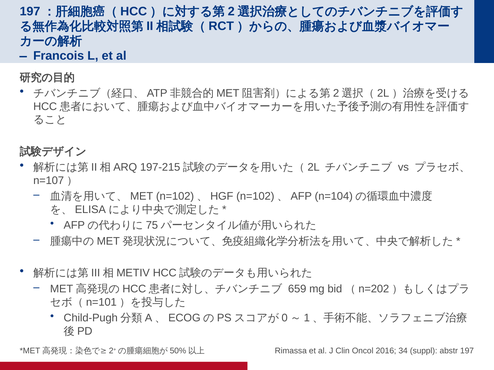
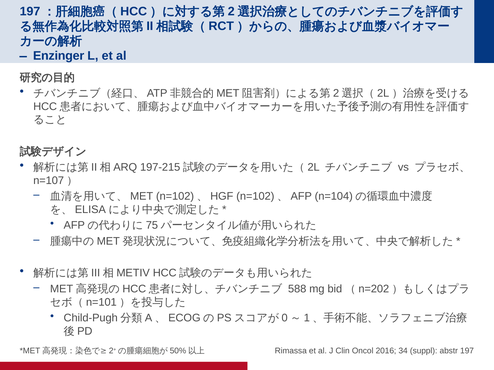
Francois: Francois -> Enzinger
659: 659 -> 588
